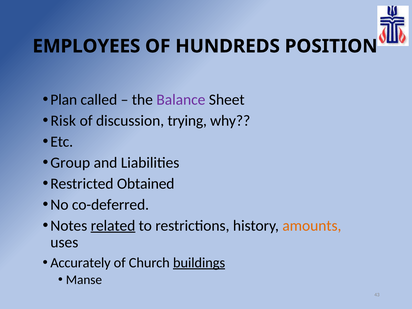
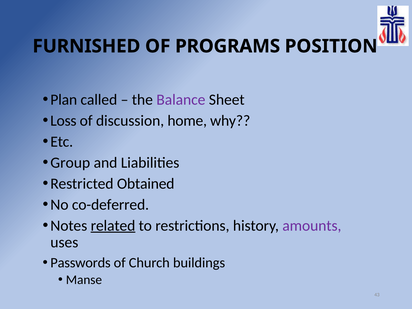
EMPLOYEES: EMPLOYEES -> FURNISHED
HUNDREDS: HUNDREDS -> PROGRAMS
Risk: Risk -> Loss
trying: trying -> home
amounts colour: orange -> purple
Accurately: Accurately -> Passwords
buildings underline: present -> none
